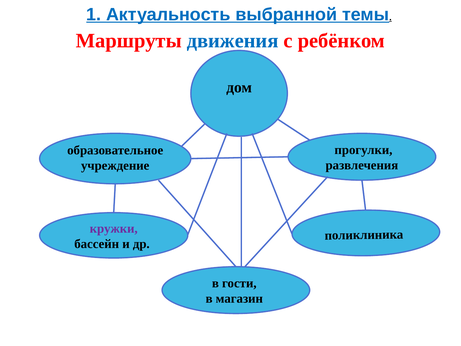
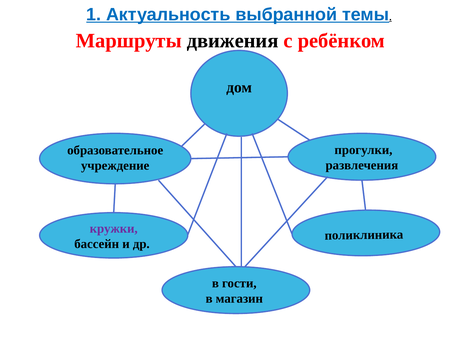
движения colour: blue -> black
